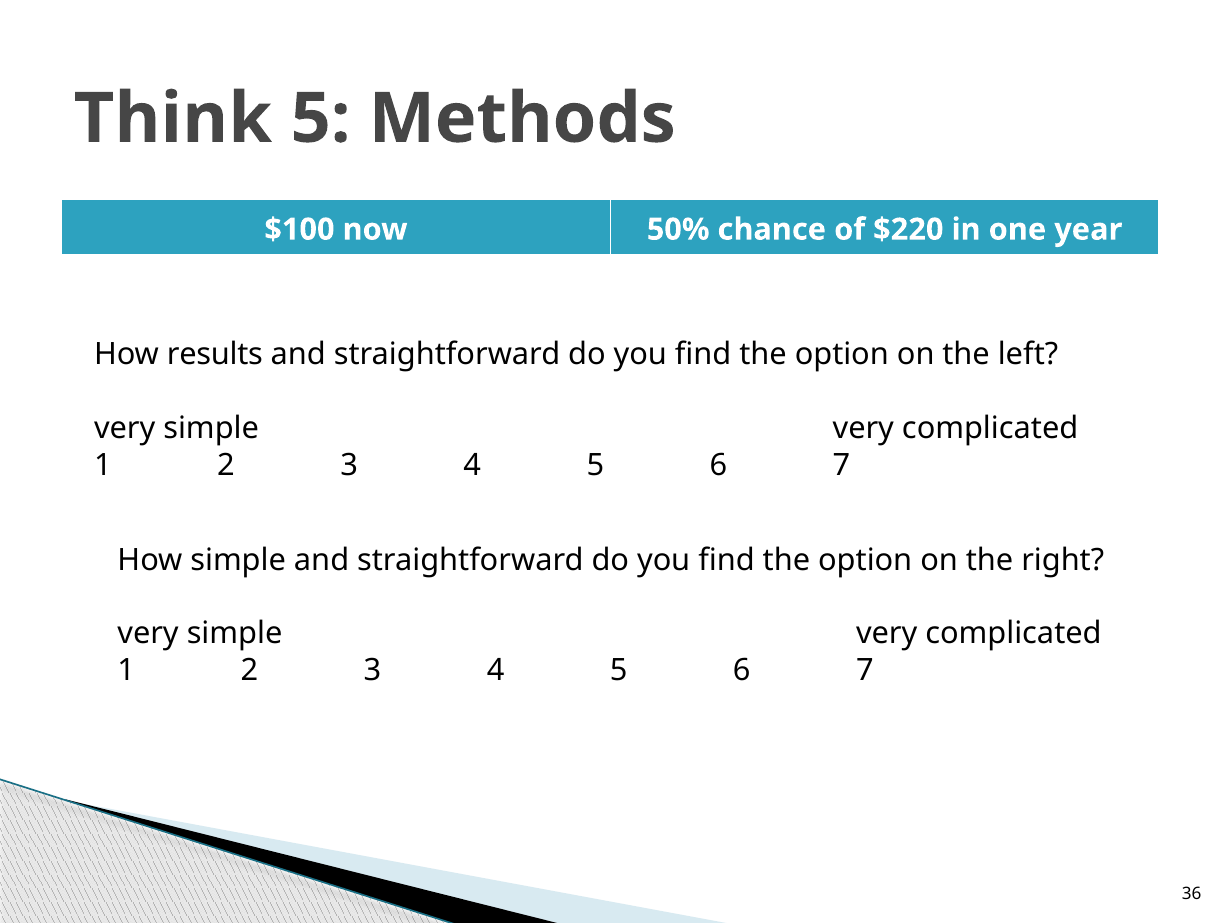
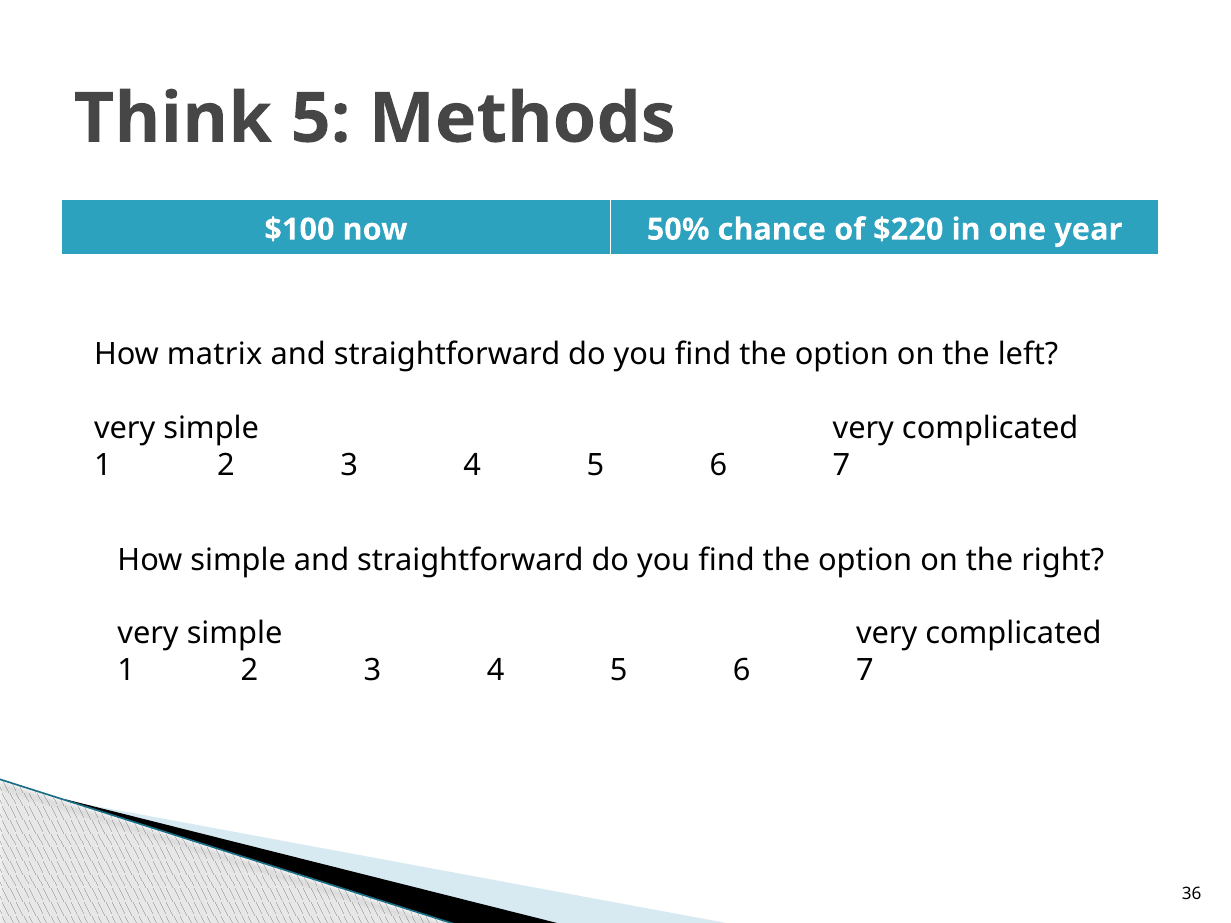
results: results -> matrix
